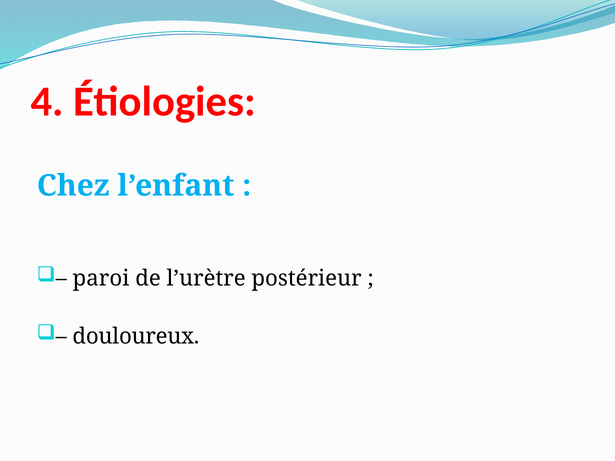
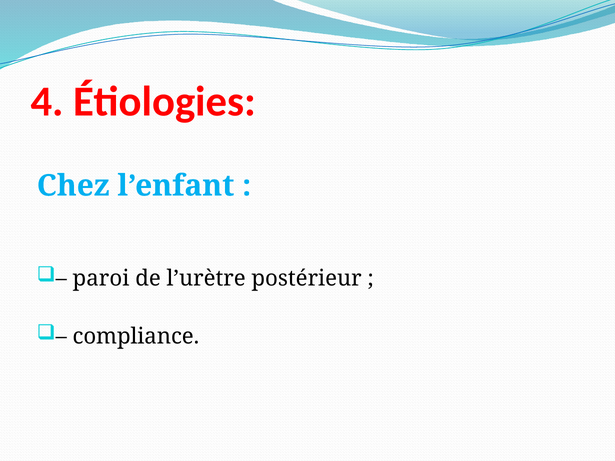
douloureux: douloureux -> compliance
